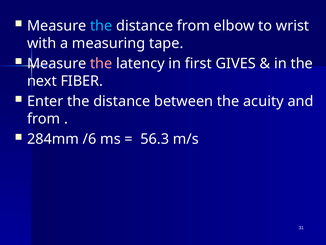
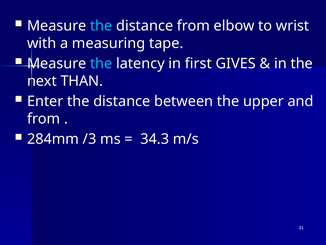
the at (101, 63) colour: pink -> light blue
FIBER: FIBER -> THAN
acuity: acuity -> upper
/6: /6 -> /3
56.3: 56.3 -> 34.3
